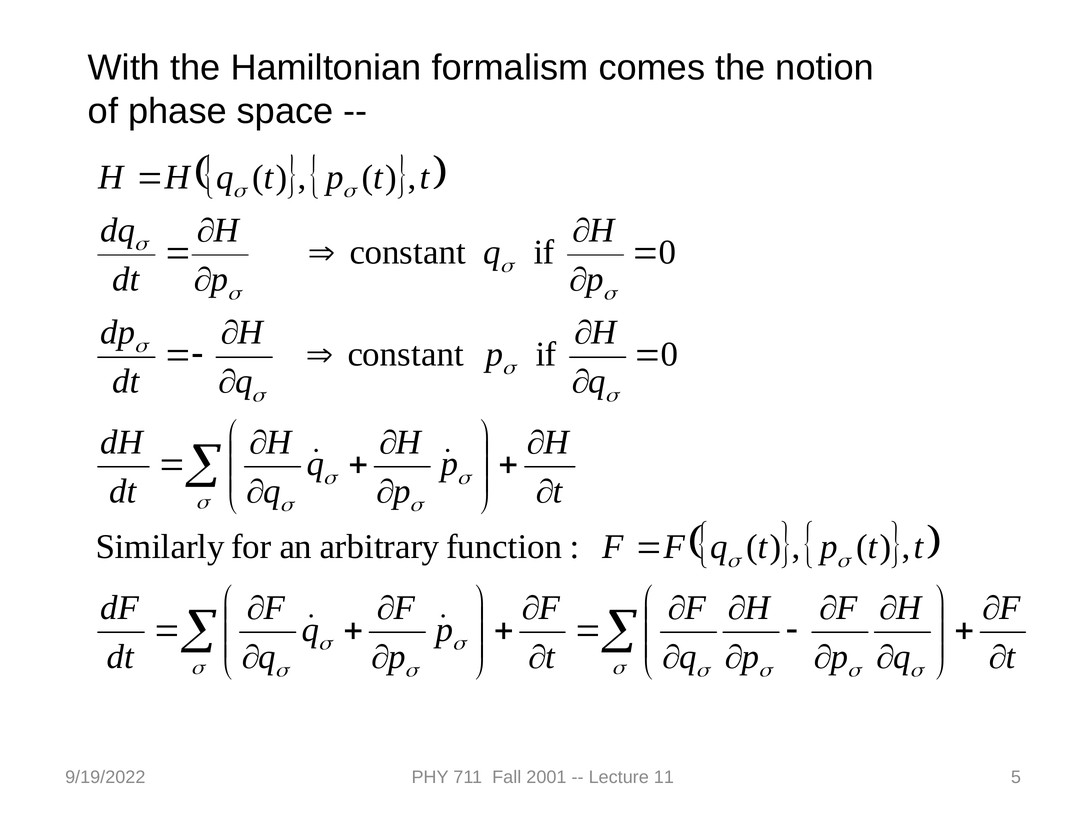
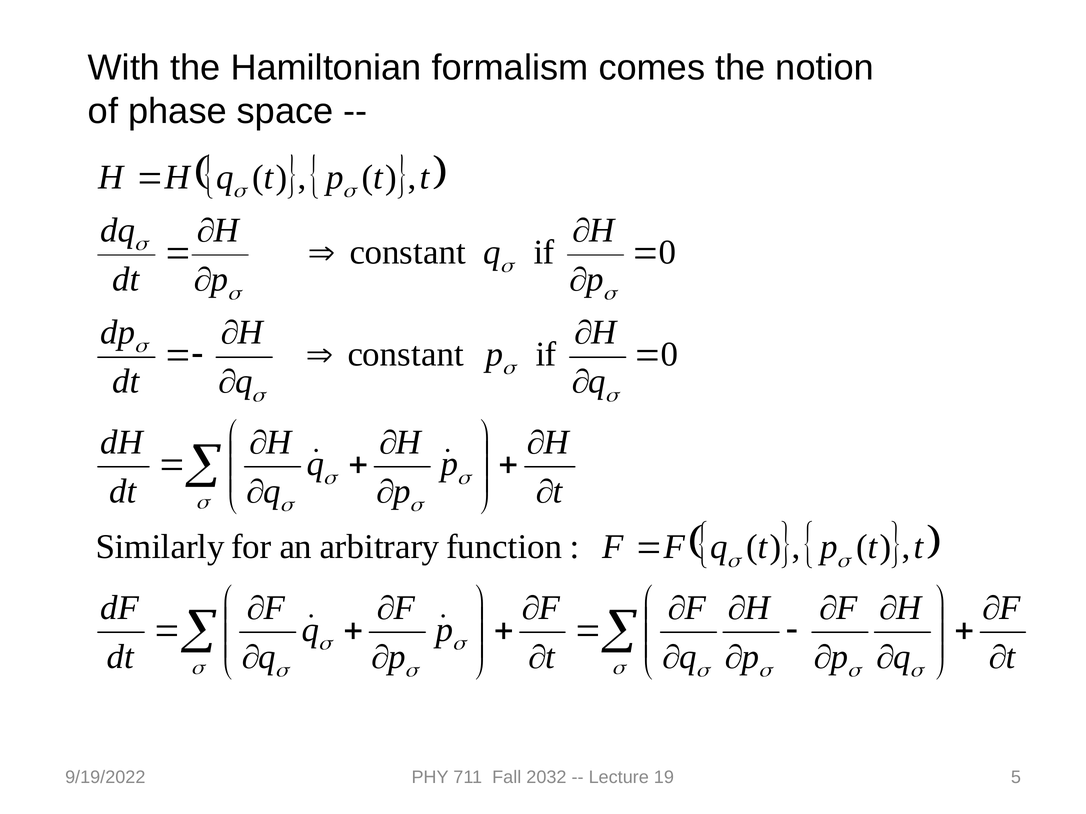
2001: 2001 -> 2032
11: 11 -> 19
